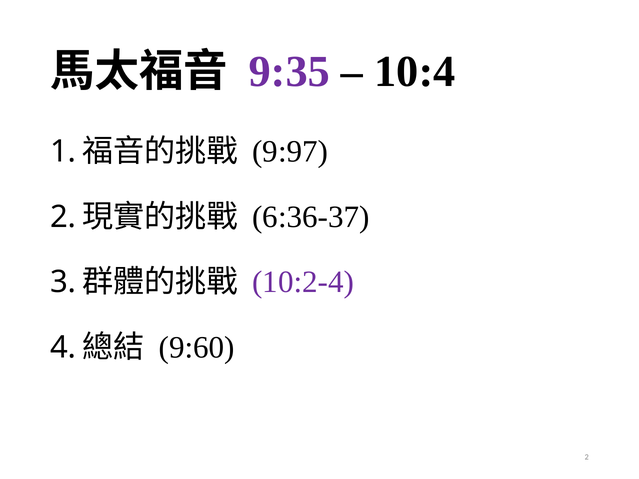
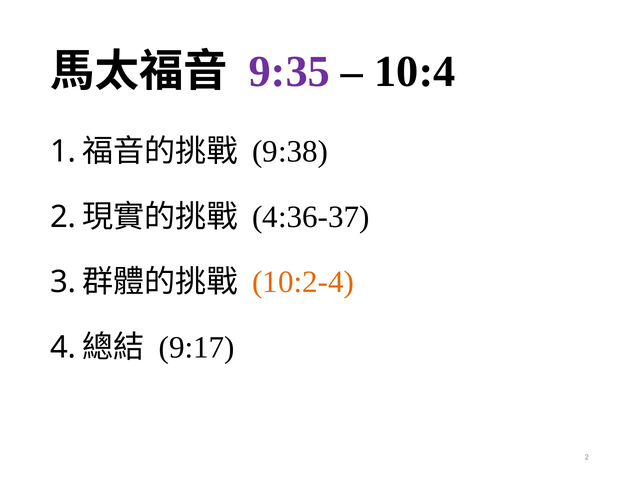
9:97: 9:97 -> 9:38
6:36-37: 6:36-37 -> 4:36-37
10:2-4 colour: purple -> orange
9:60: 9:60 -> 9:17
